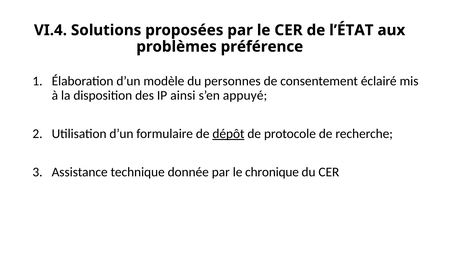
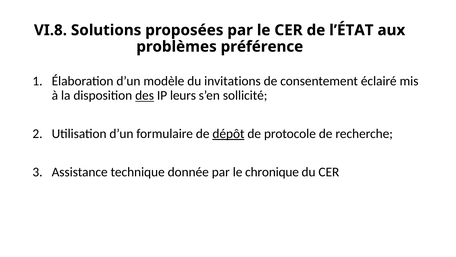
VI.4: VI.4 -> VI.8
personnes: personnes -> invitations
des underline: none -> present
ainsi: ainsi -> leurs
appuyé: appuyé -> sollicité
